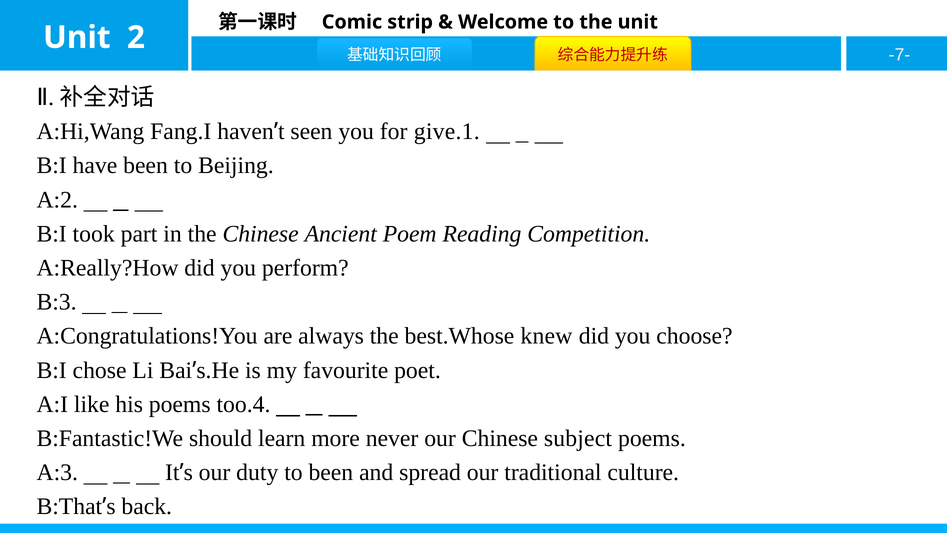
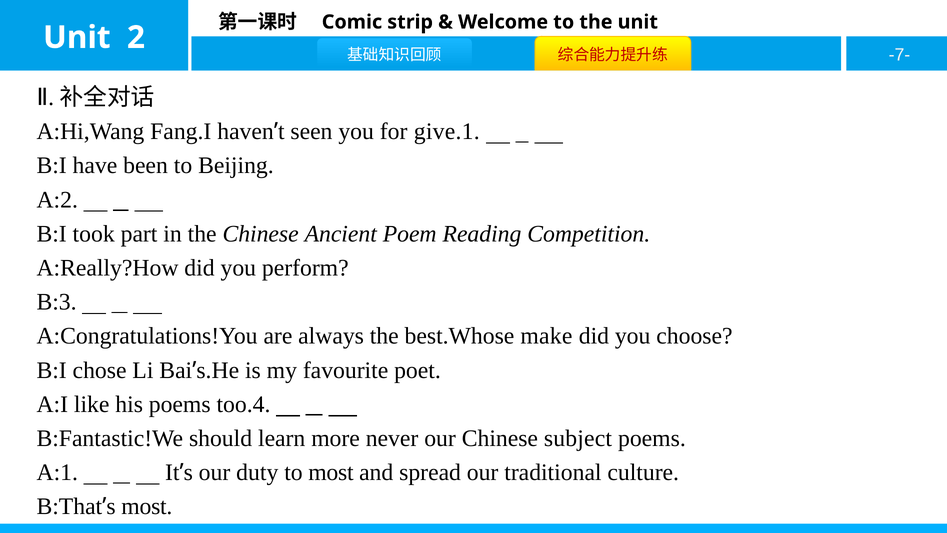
knew: knew -> make
A:3: A:3 -> A:1
to been: been -> most
back at (147, 506): back -> most
